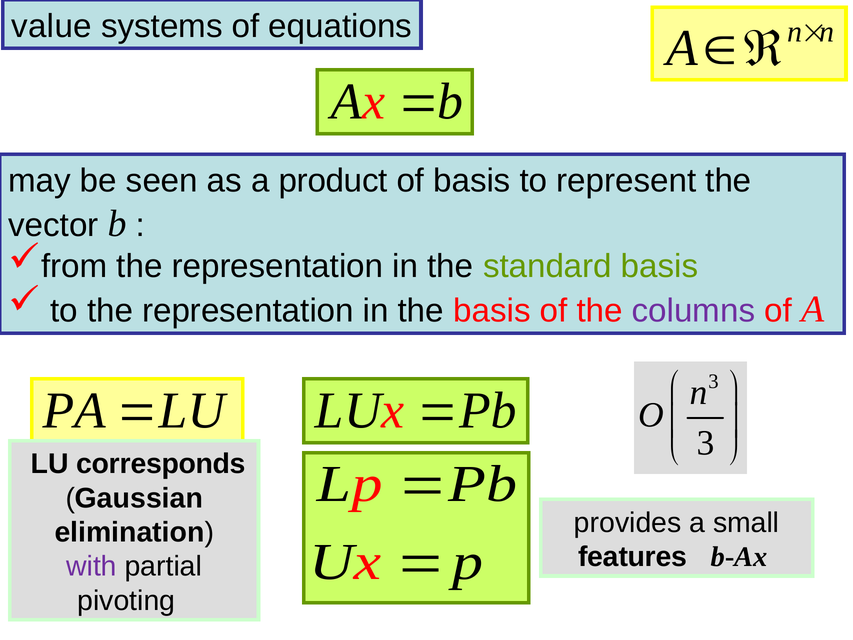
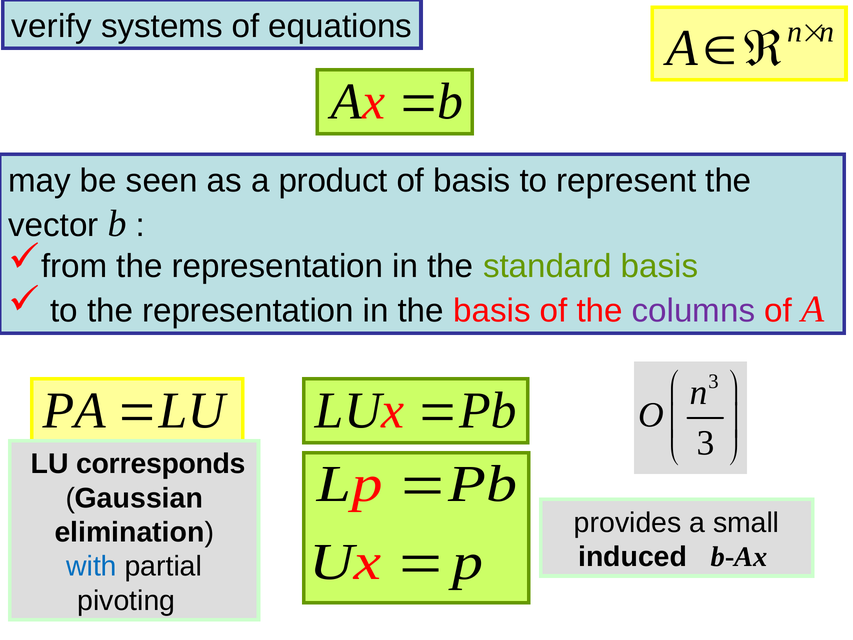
value: value -> verify
features: features -> induced
with colour: purple -> blue
